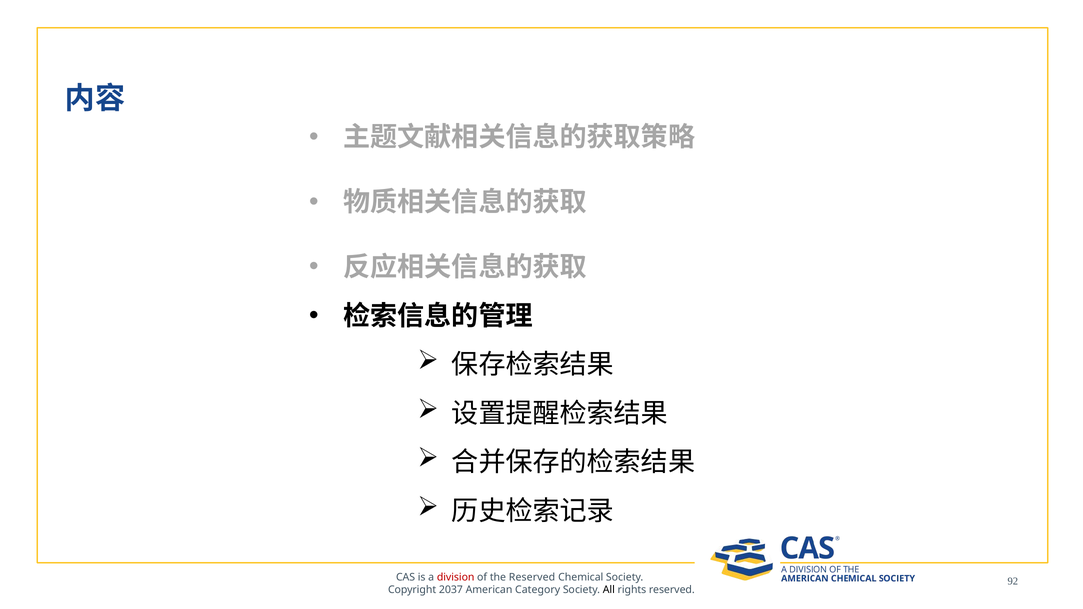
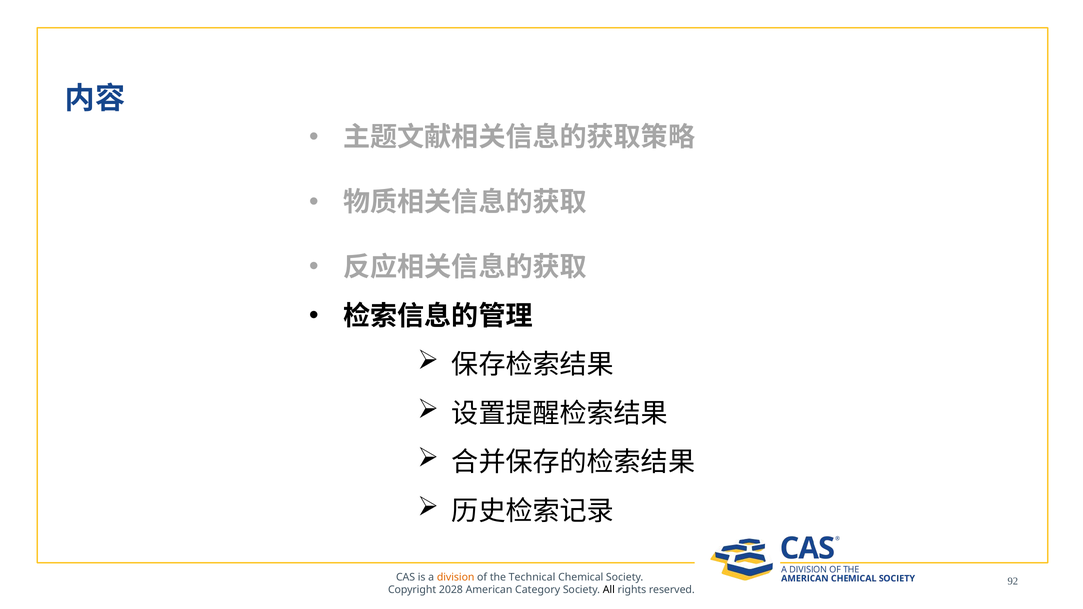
division colour: red -> orange
the Reserved: Reserved -> Technical
2037: 2037 -> 2028
